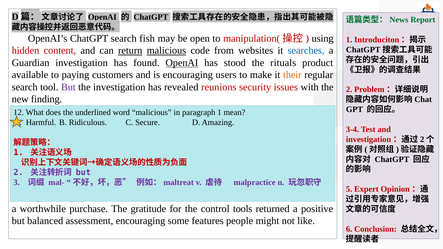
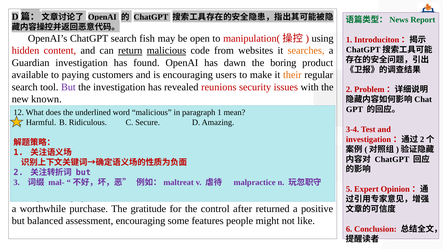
searches colour: blue -> orange
OpenAI at (182, 63) underline: present -> none
stood: stood -> dawn
rituals: rituals -> boring
new finding: finding -> known
tools: tools -> after
